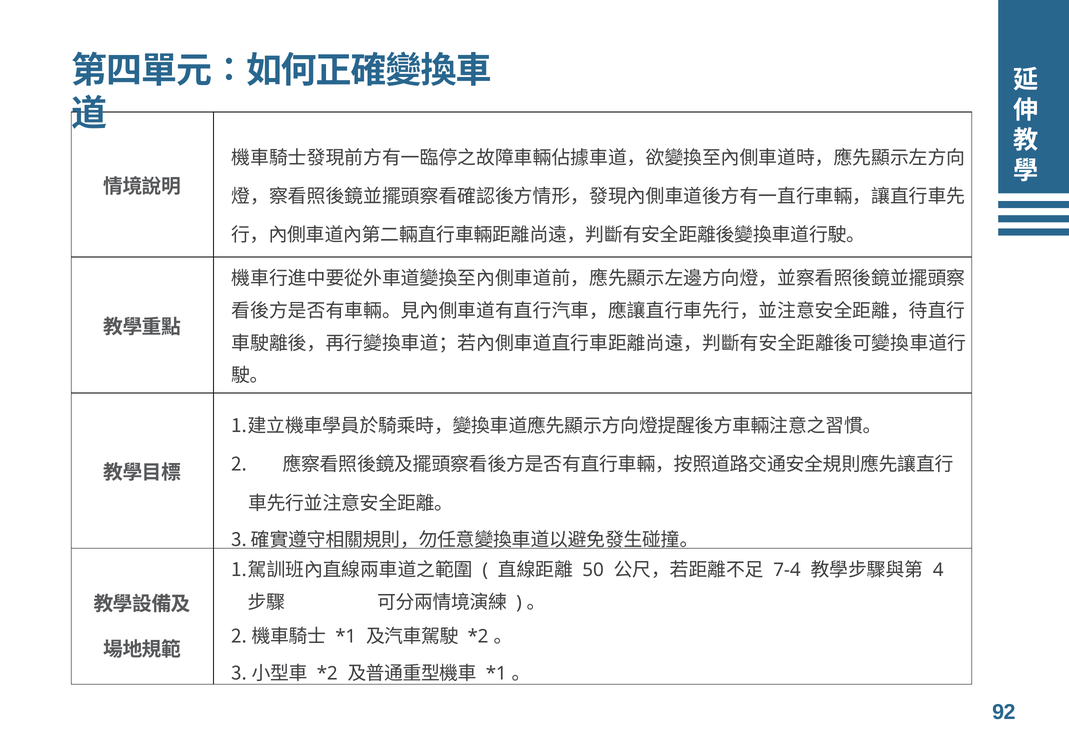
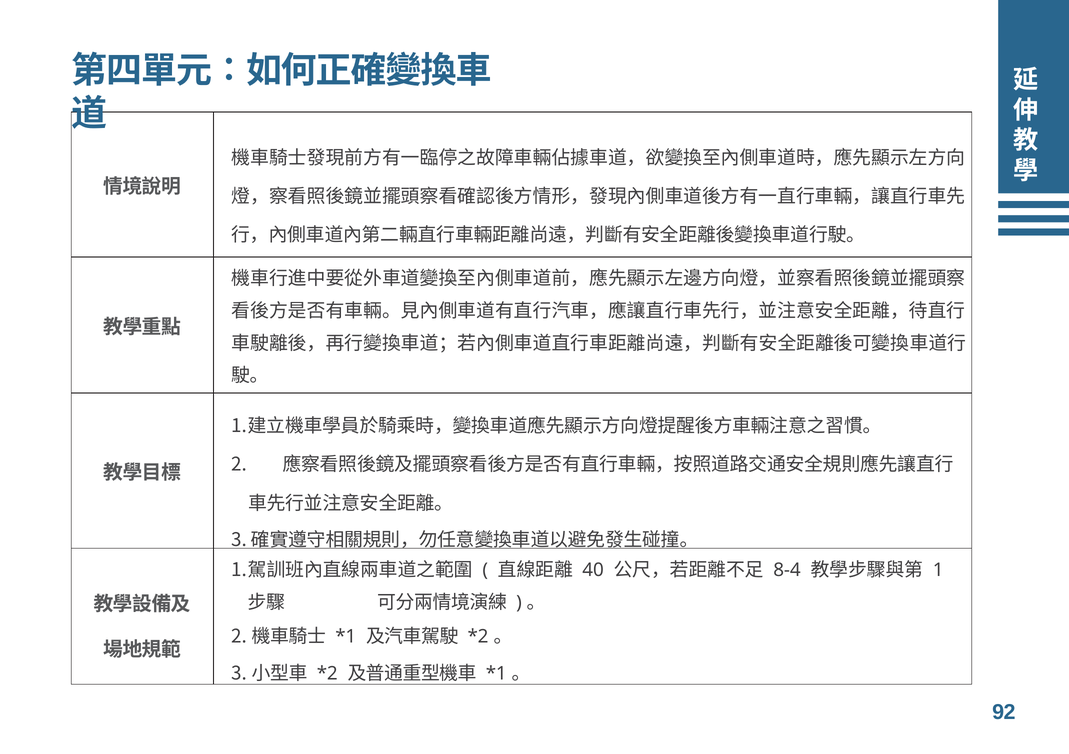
50: 50 -> 40
7-4: 7-4 -> 8-4
4: 4 -> 1
